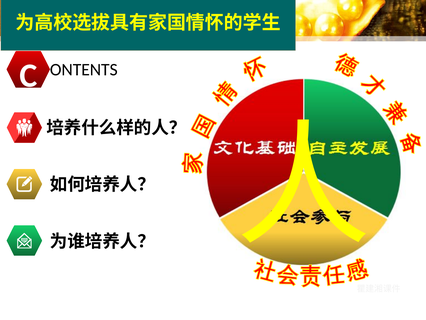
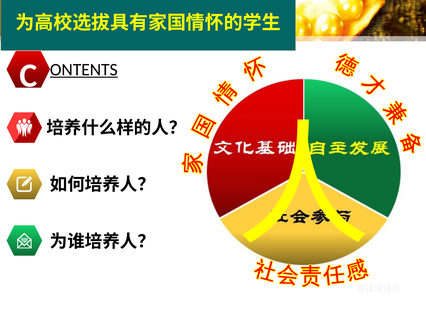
ONTENTS underline: none -> present
